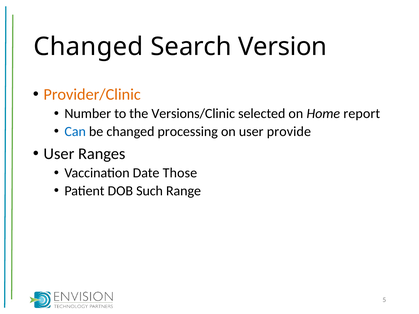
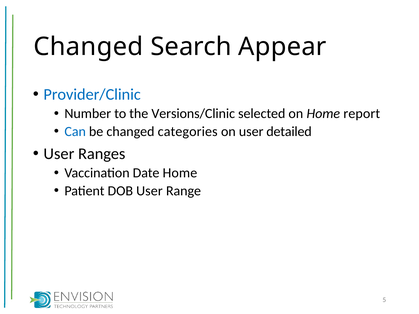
Version: Version -> Appear
Provider/Clinic colour: orange -> blue
processing: processing -> categories
provide: provide -> detailed
Date Those: Those -> Home
DOB Such: Such -> User
